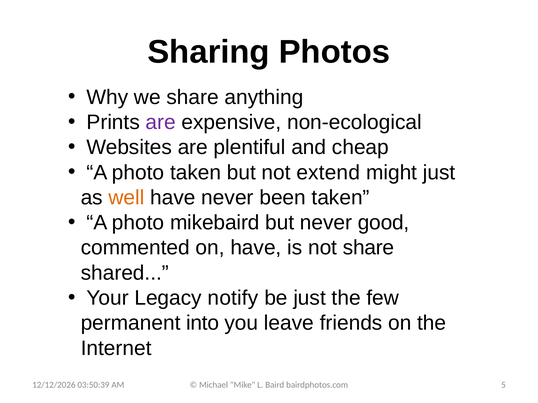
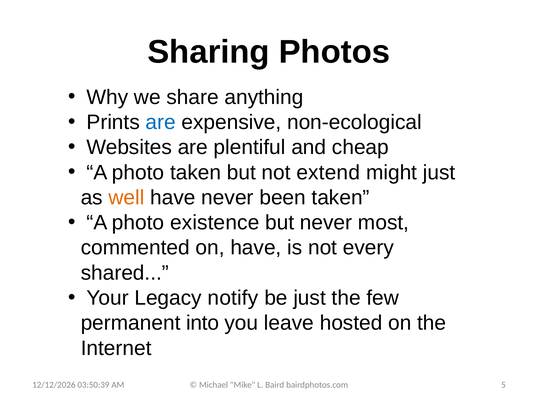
are at (161, 122) colour: purple -> blue
mikebaird: mikebaird -> existence
good: good -> most
not share: share -> every
friends: friends -> hosted
